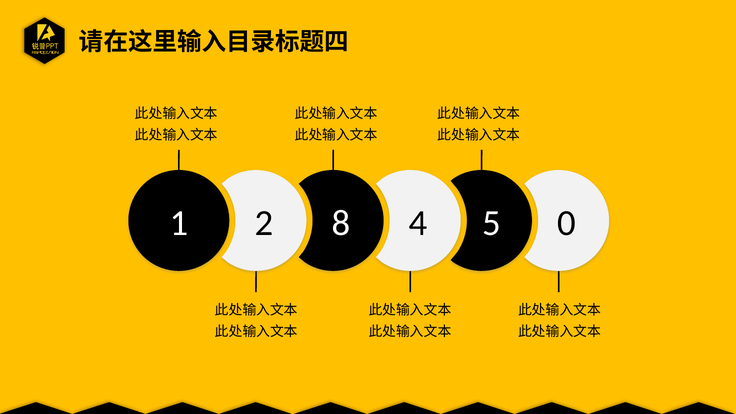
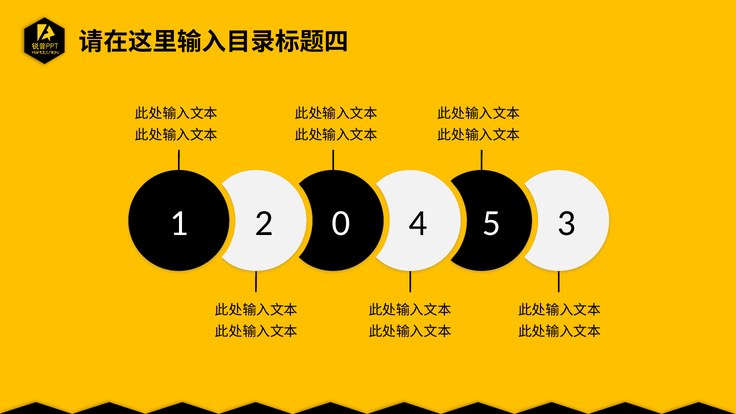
8: 8 -> 0
0: 0 -> 3
